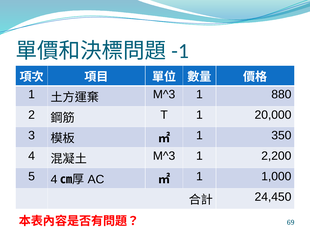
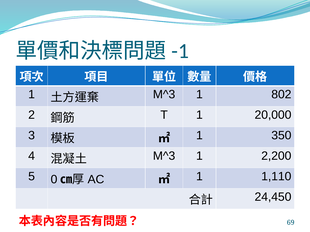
880: 880 -> 802
5 4: 4 -> 0
1,000: 1,000 -> 1,110
